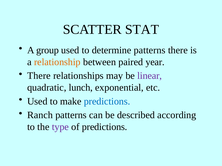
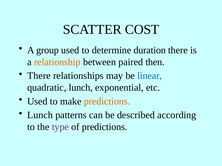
STAT: STAT -> COST
determine patterns: patterns -> duration
year: year -> then
linear colour: purple -> blue
predictions at (107, 102) colour: blue -> orange
Ranch at (40, 115): Ranch -> Lunch
